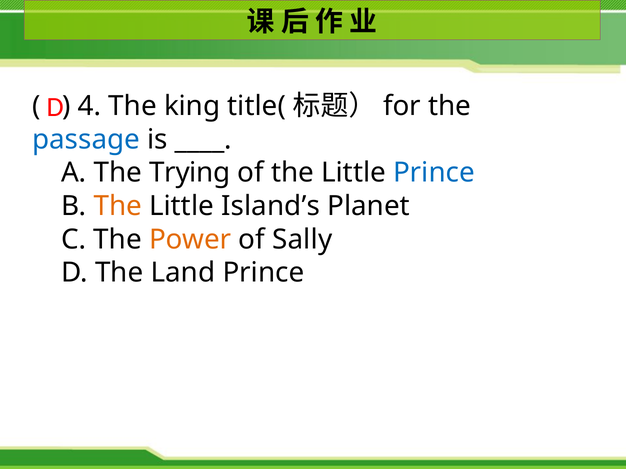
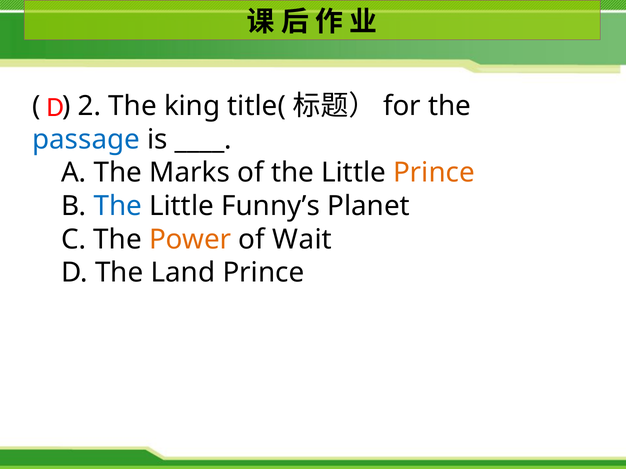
4: 4 -> 2
Trying: Trying -> Marks
Prince at (434, 173) colour: blue -> orange
The at (118, 206) colour: orange -> blue
Island’s: Island’s -> Funny’s
Sally: Sally -> Wait
